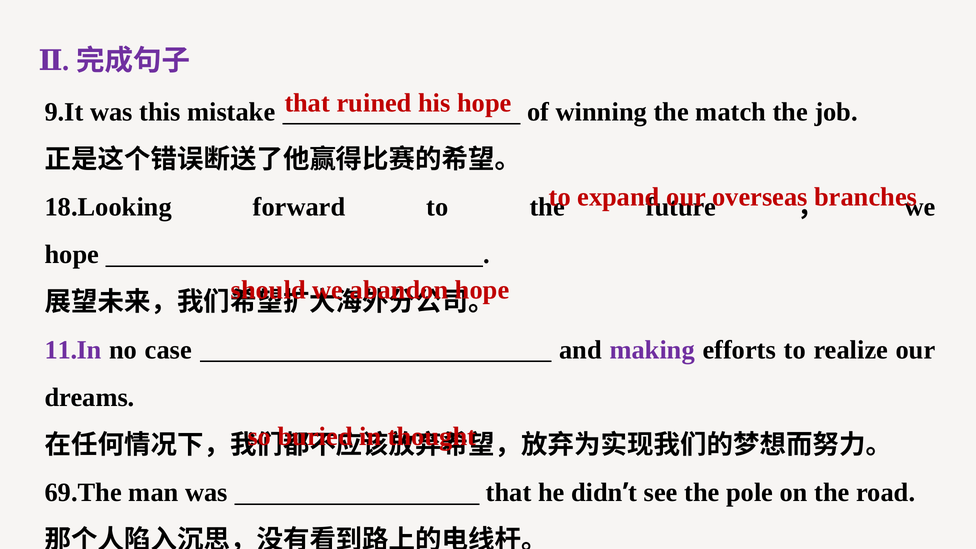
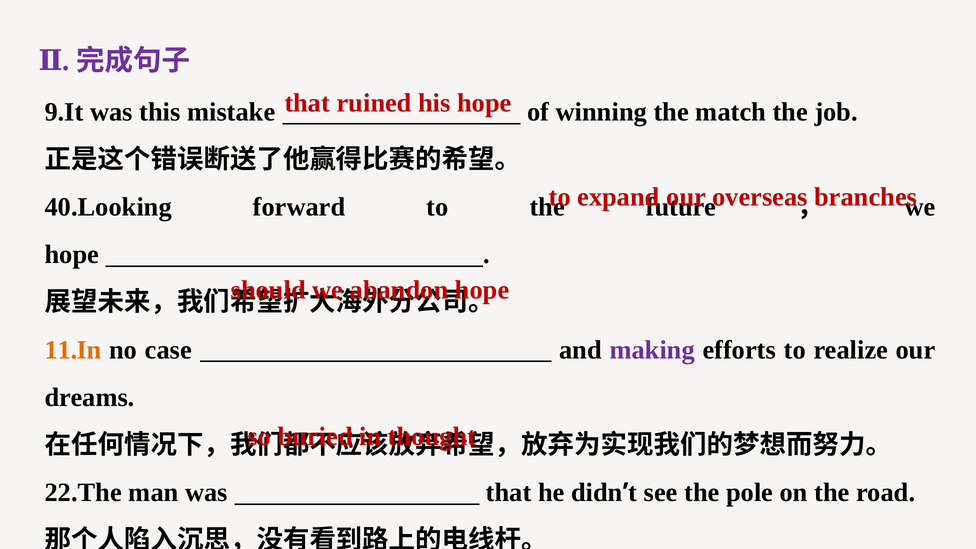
18.Looking: 18.Looking -> 40.Looking
11.In colour: purple -> orange
69.The: 69.The -> 22.The
